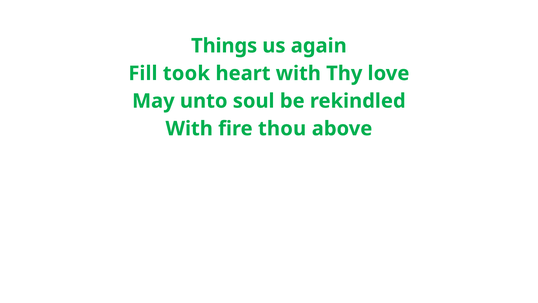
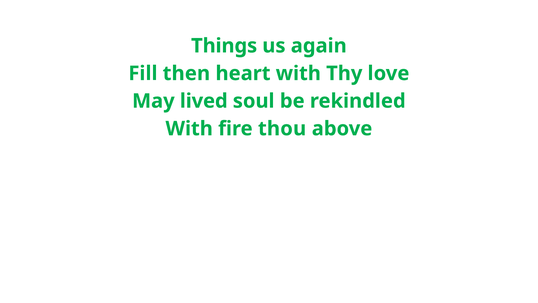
took: took -> then
unto: unto -> lived
